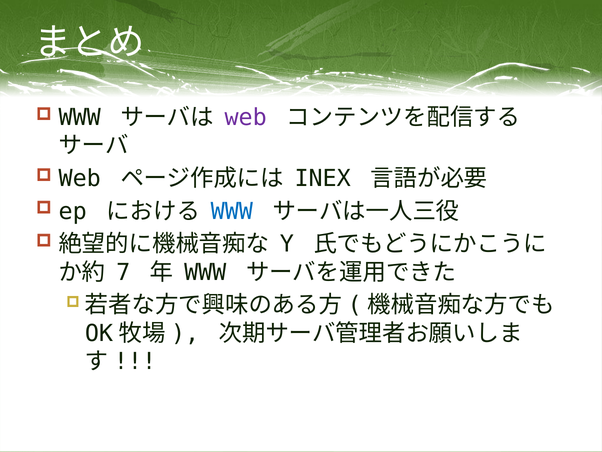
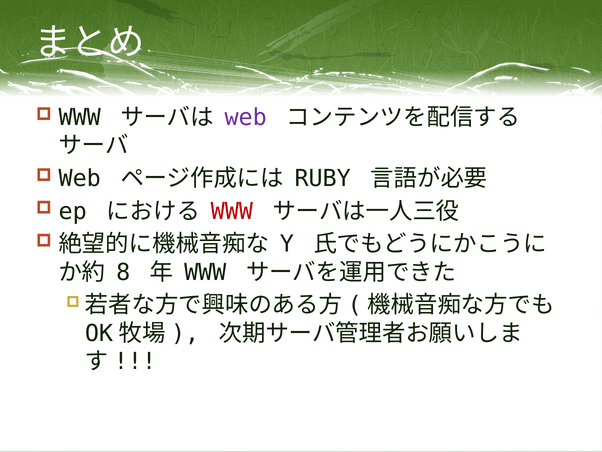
INEX: INEX -> RUBY
WWW at (232, 211) colour: blue -> red
7: 7 -> 8
